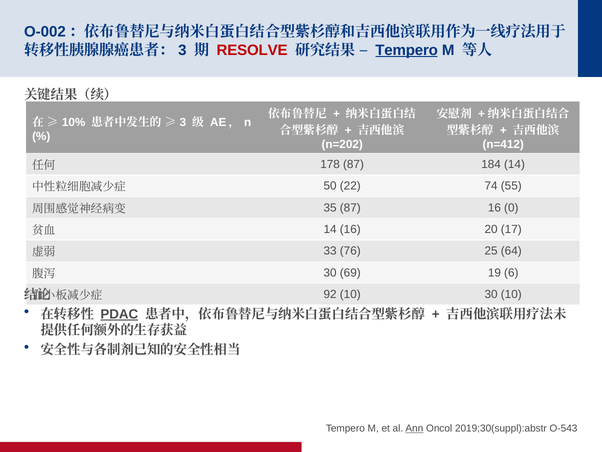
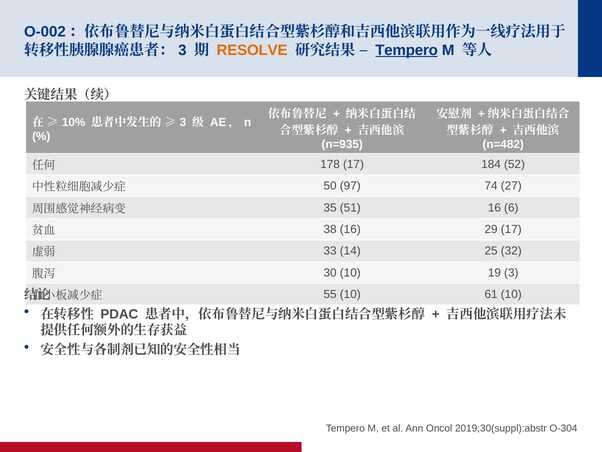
RESOLVE colour: red -> orange
n=202: n=202 -> n=935
n=412: n=412 -> n=482
178 87: 87 -> 17
184 14: 14 -> 52
22: 22 -> 97
55: 55 -> 27
35 87: 87 -> 51
0: 0 -> 6
14 at (330, 229): 14 -> 38
20: 20 -> 29
76: 76 -> 14
64: 64 -> 32
30 69: 69 -> 10
19 6: 6 -> 3
92: 92 -> 55
10 30: 30 -> 61
PDAC underline: present -> none
Ann underline: present -> none
O-543: O-543 -> O-304
